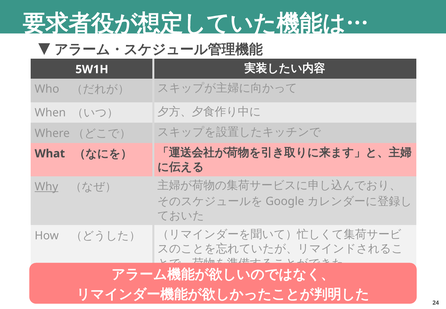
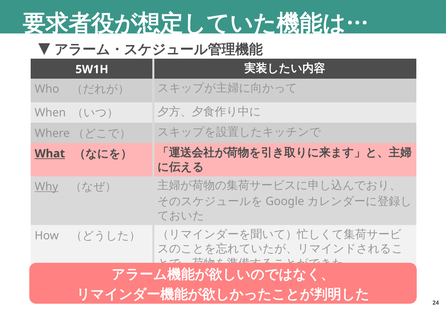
What underline: none -> present
